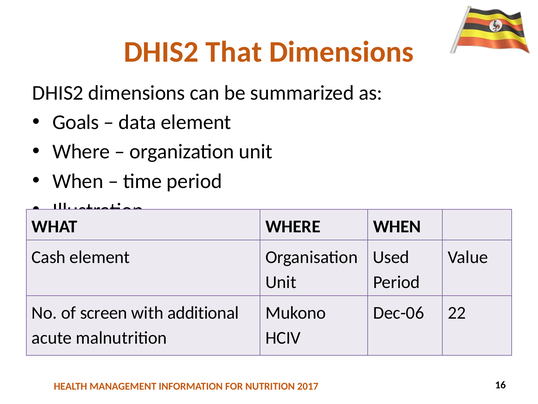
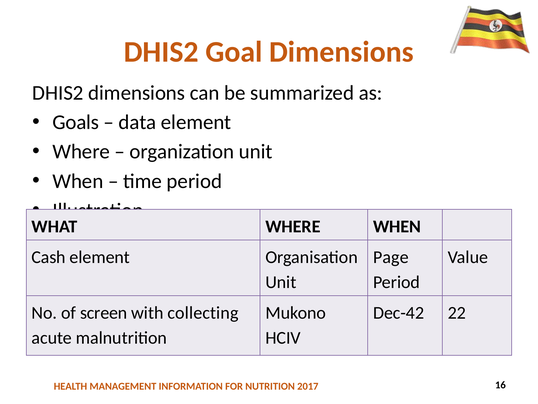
That: That -> Goal
Used: Used -> Page
additional: additional -> collecting
Dec-06: Dec-06 -> Dec-42
